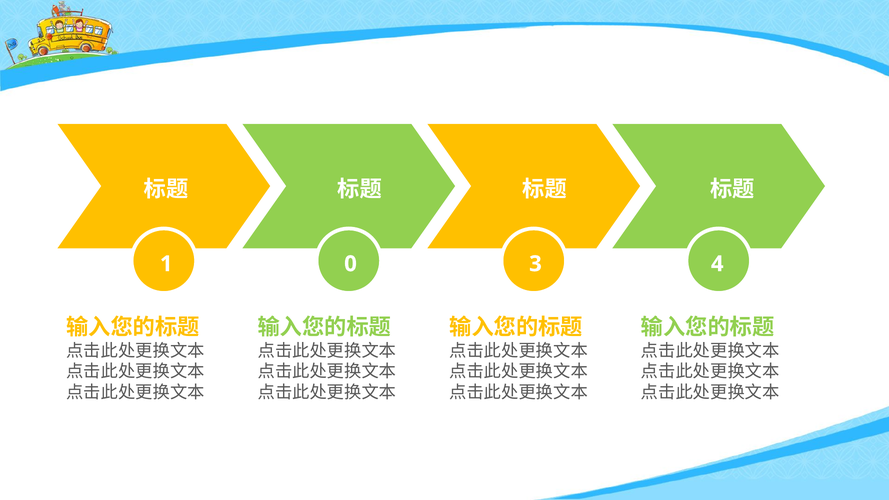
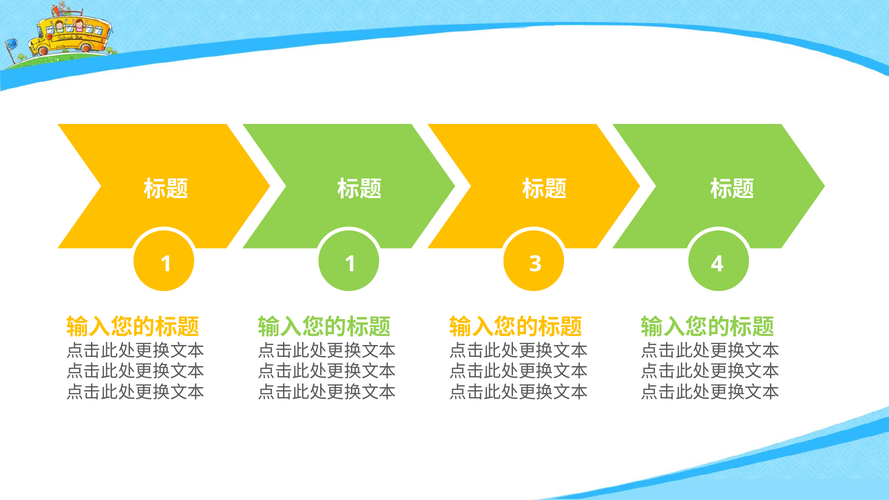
1 0: 0 -> 1
